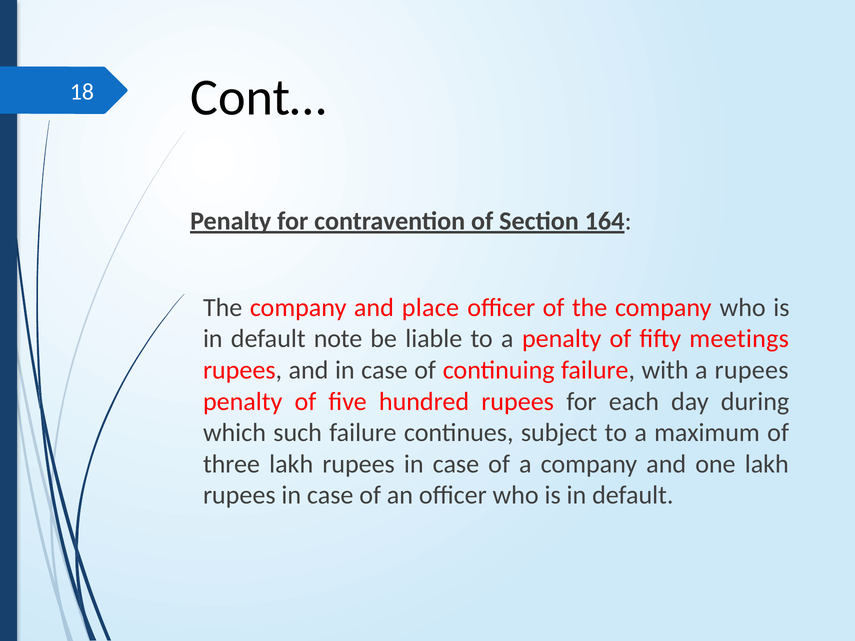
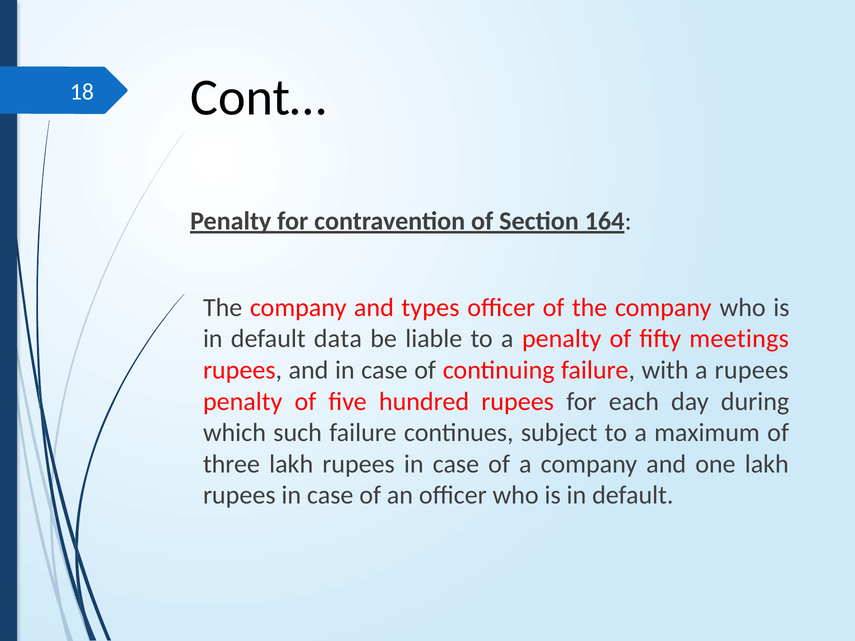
place: place -> types
note: note -> data
